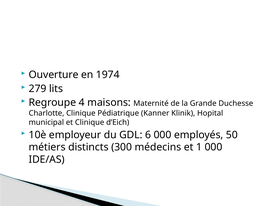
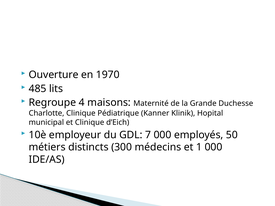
1974: 1974 -> 1970
279: 279 -> 485
6: 6 -> 7
